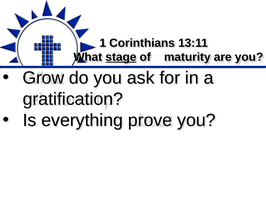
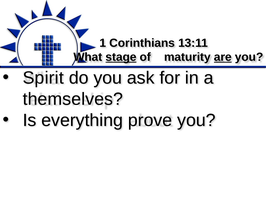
are underline: none -> present
Grow: Grow -> Spirit
gratification: gratification -> themselves
